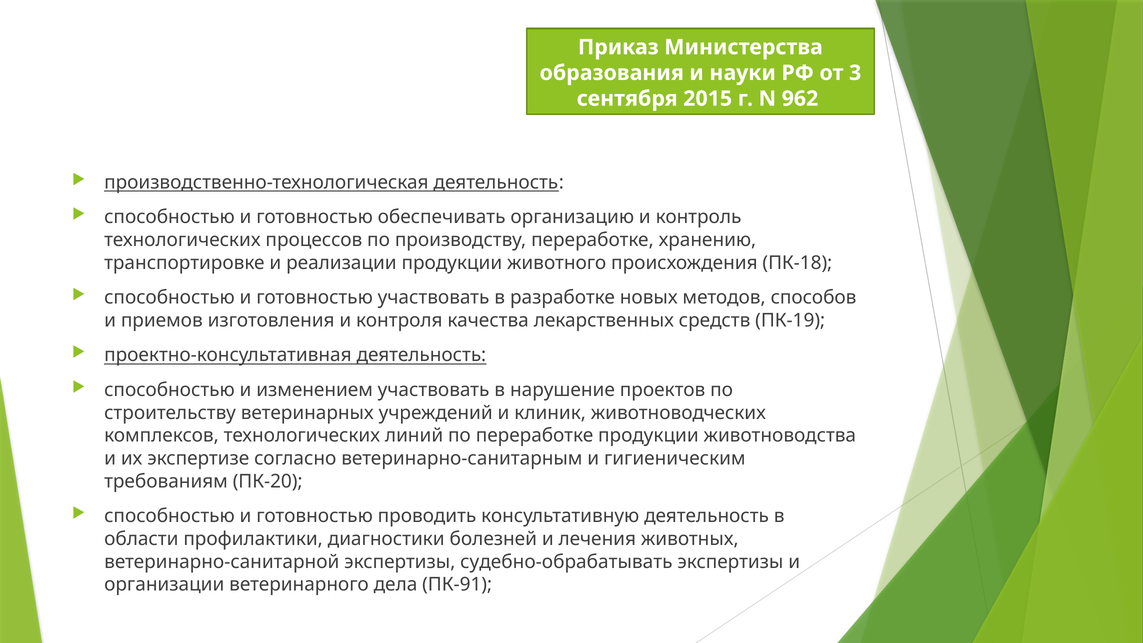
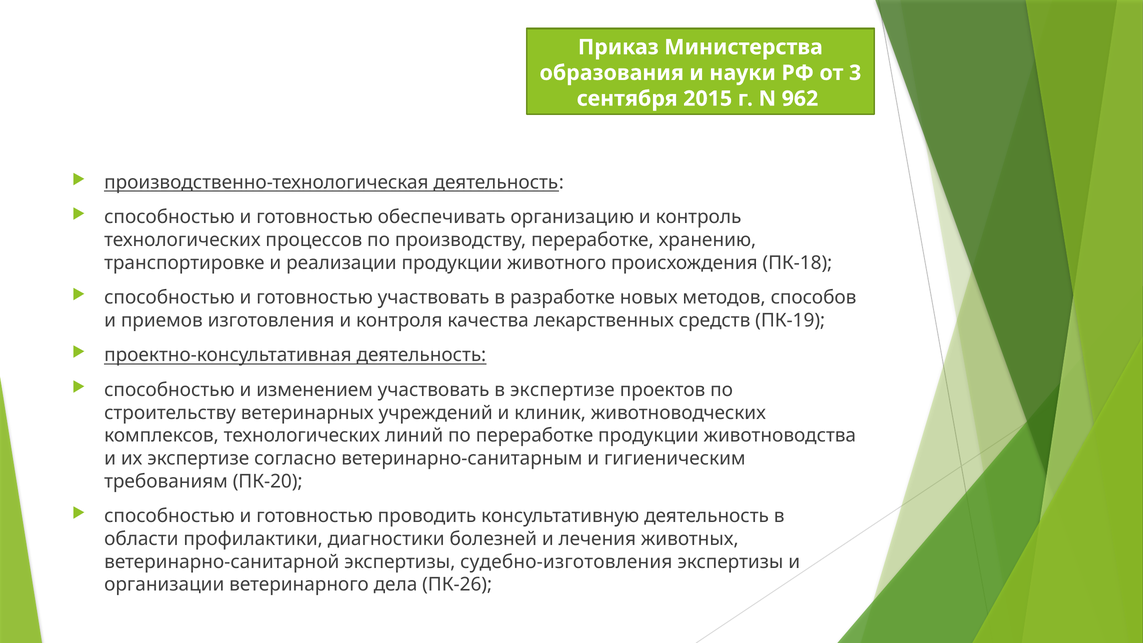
в нарушение: нарушение -> экспертизе
судебно-обрабатывать: судебно-обрабатывать -> судебно-изготовления
ПК-91: ПК-91 -> ПК-26
